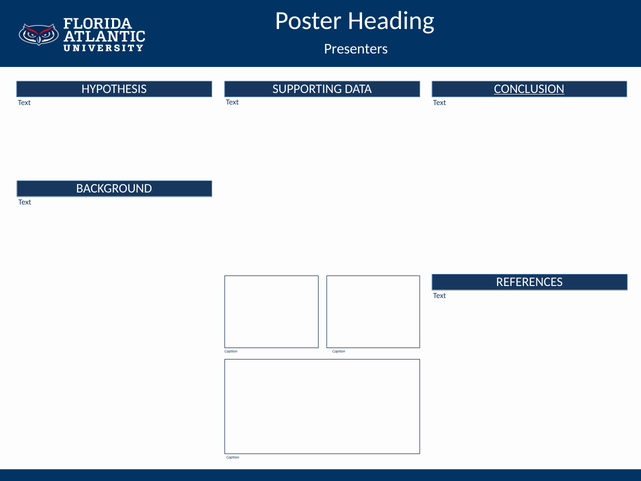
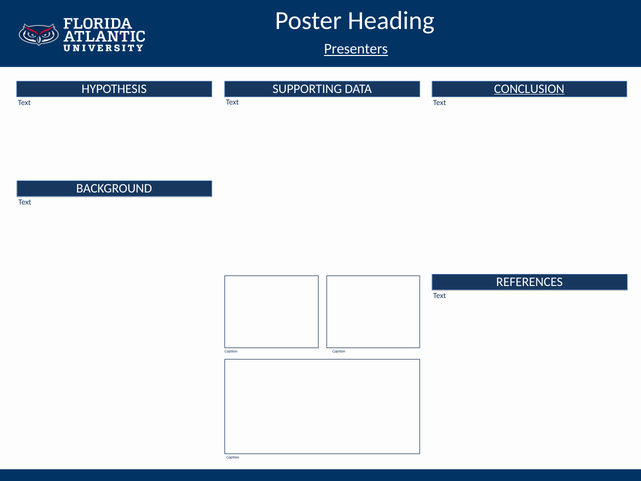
Presenters underline: none -> present
